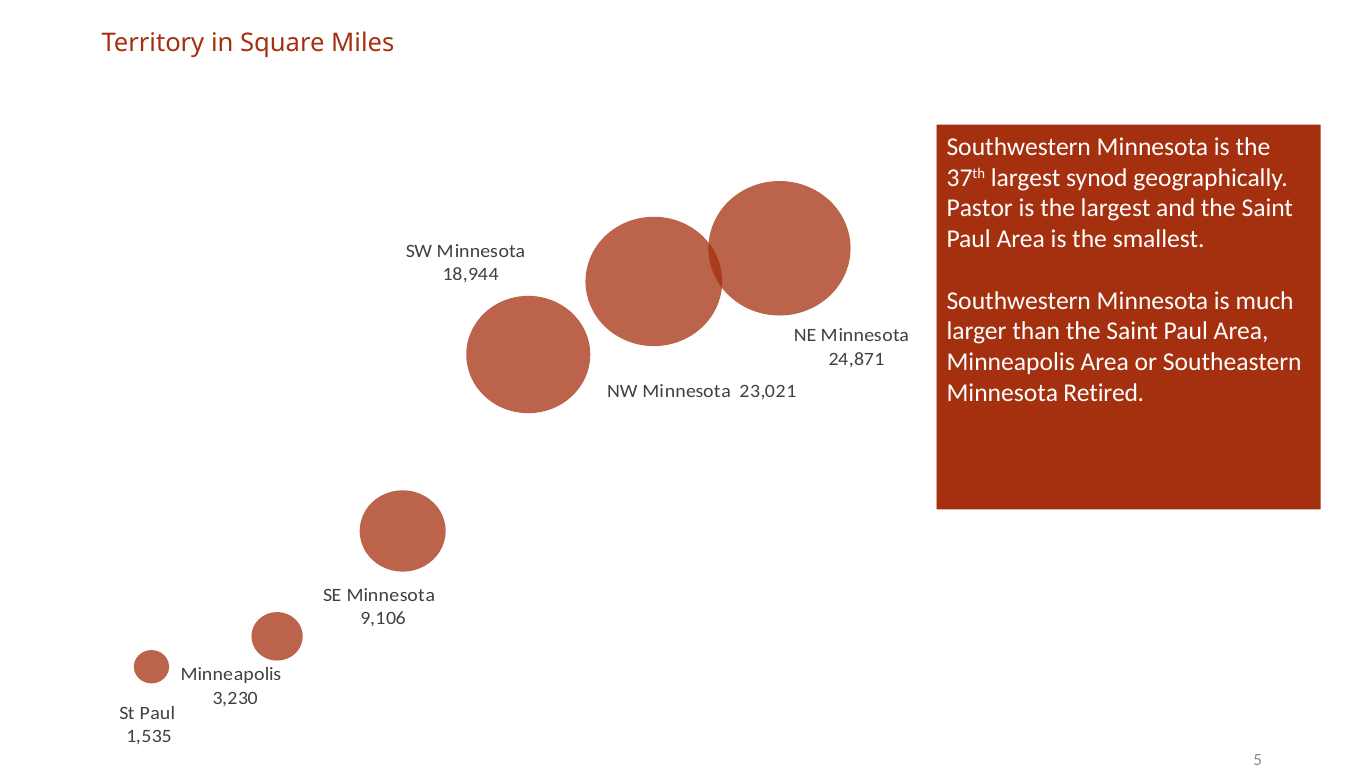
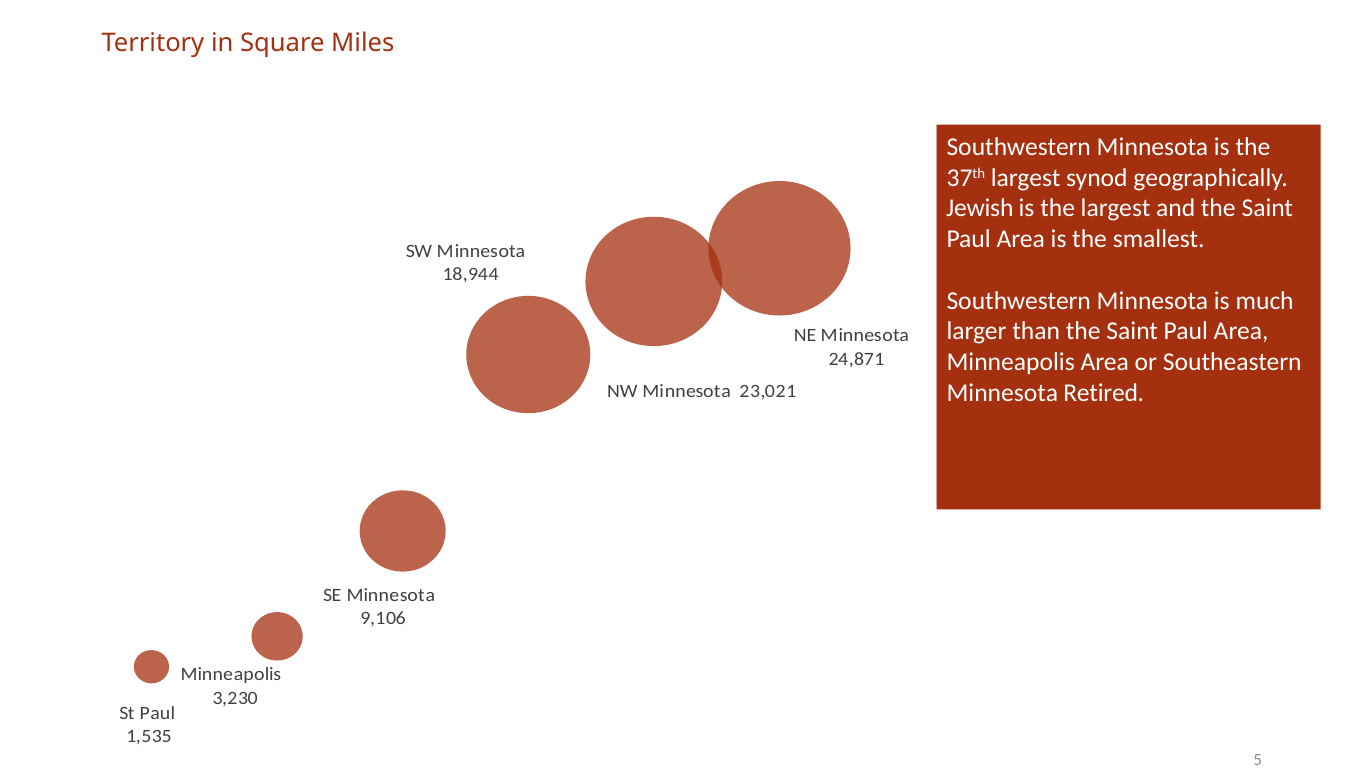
Pastor: Pastor -> Jewish
